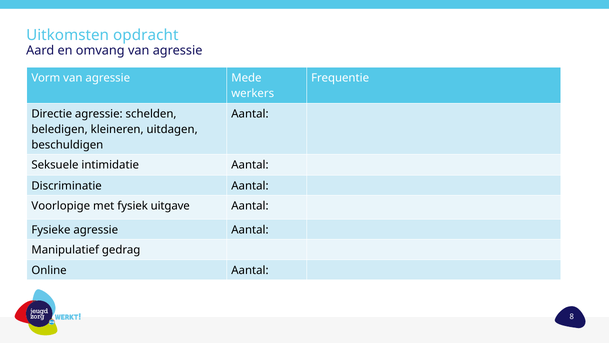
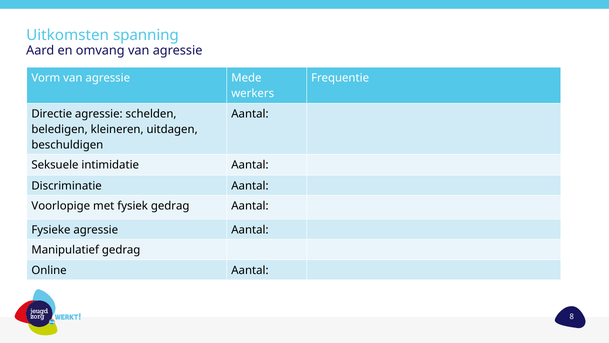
opdracht: opdracht -> spanning
fysiek uitgave: uitgave -> gedrag
